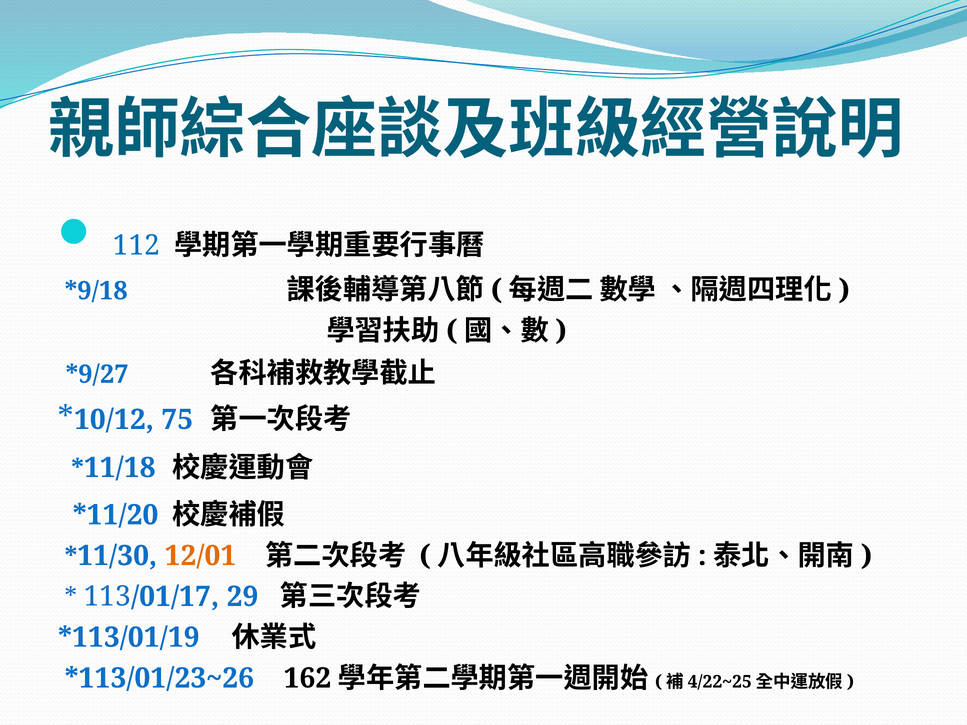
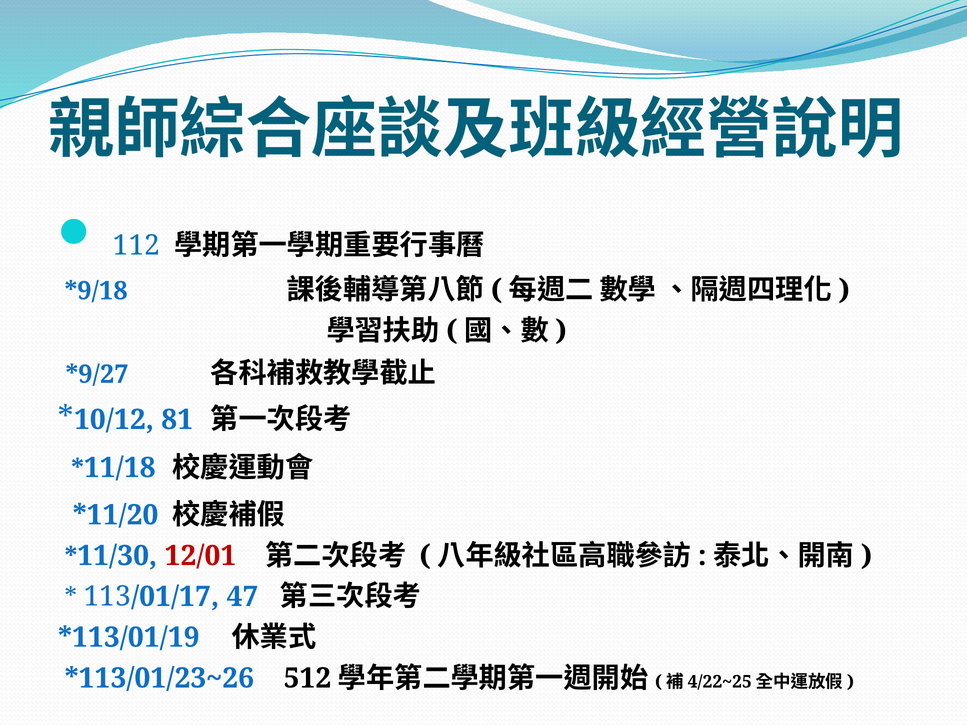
75: 75 -> 81
12/01 colour: orange -> red
29: 29 -> 47
162: 162 -> 512
